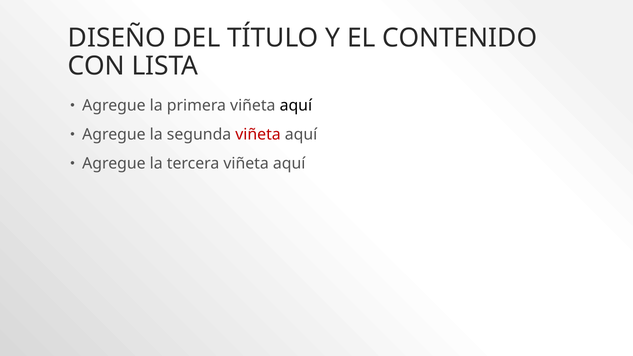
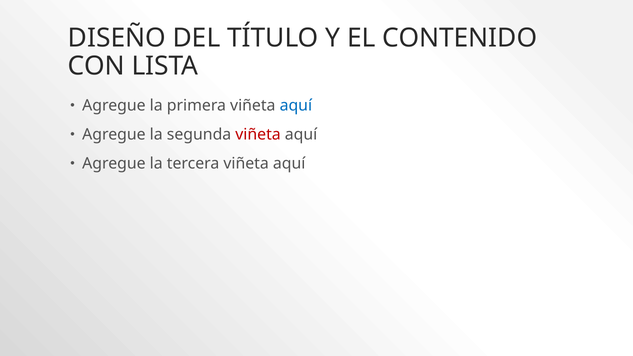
aquí at (296, 106) colour: black -> blue
